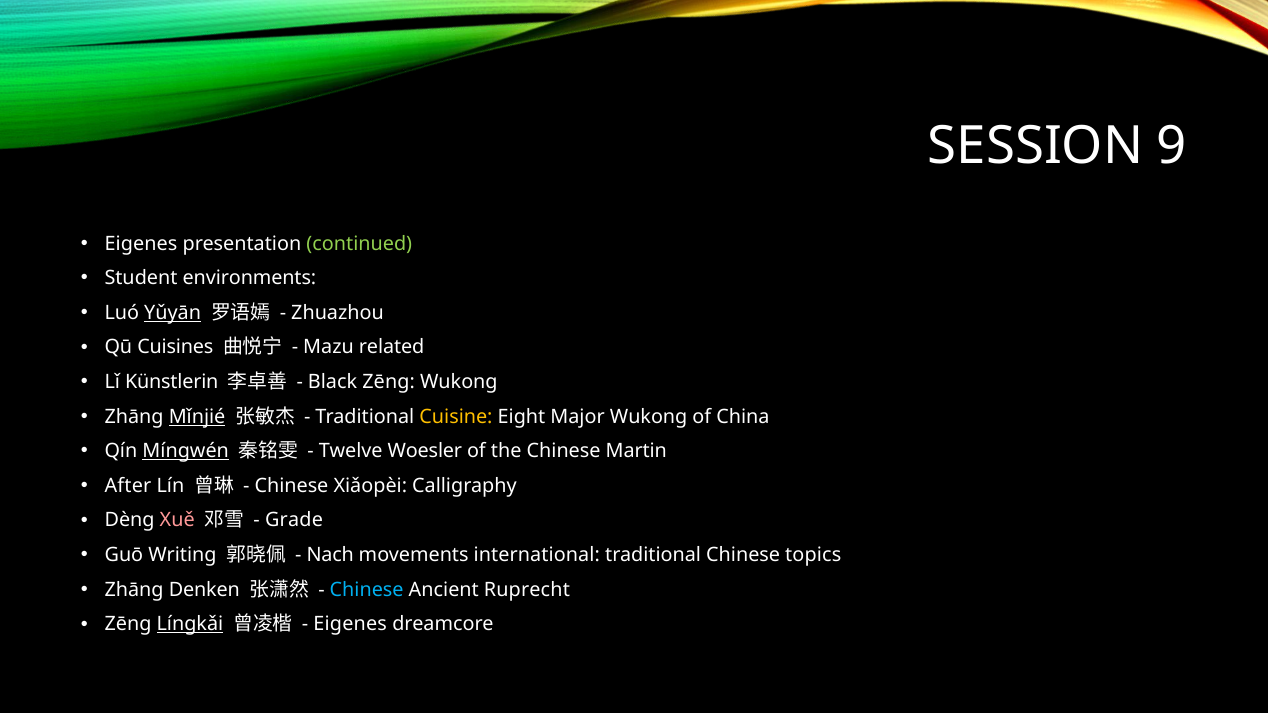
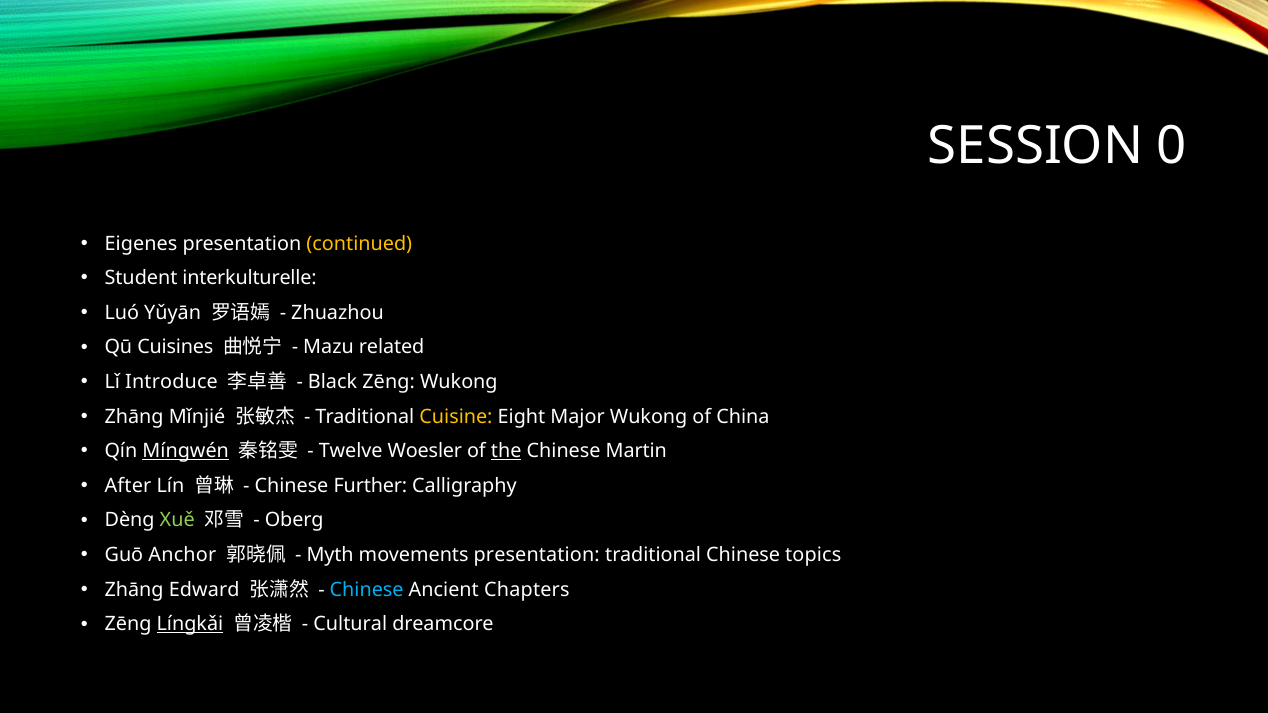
9: 9 -> 0
continued colour: light green -> yellow
environments: environments -> interkulturelle
Yǔyān underline: present -> none
Künstlerin: Künstlerin -> Introduce
Mǐnjié underline: present -> none
the underline: none -> present
Xiǎopèi: Xiǎopèi -> Further
Xuě colour: pink -> light green
Grade: Grade -> Oberg
Writing: Writing -> Anchor
Nach: Nach -> Myth
movements international: international -> presentation
Denken: Denken -> Edward
Ruprecht: Ruprecht -> Chapters
Eigenes at (350, 625): Eigenes -> Cultural
